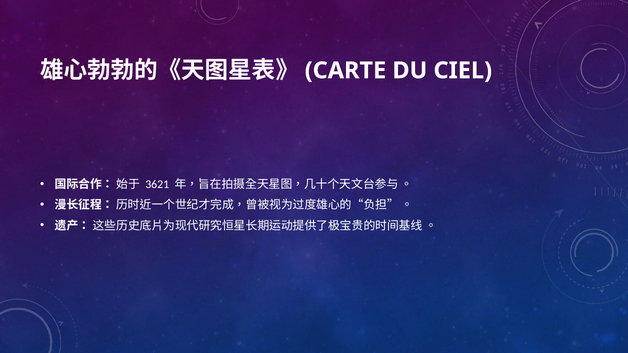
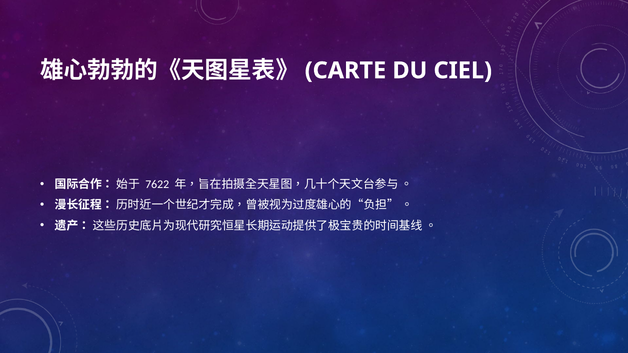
3621: 3621 -> 7622
